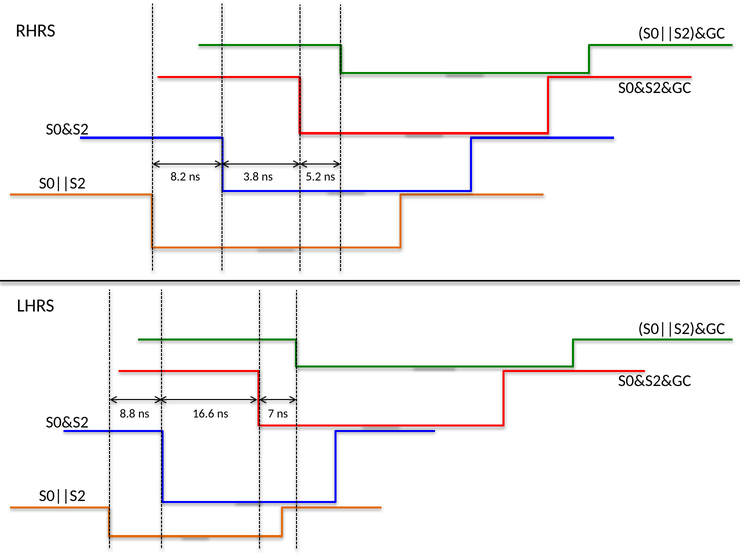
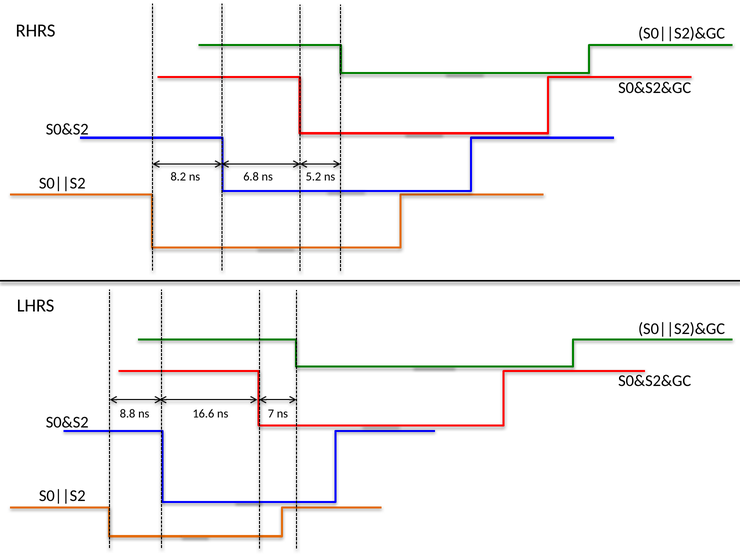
3.8: 3.8 -> 6.8
